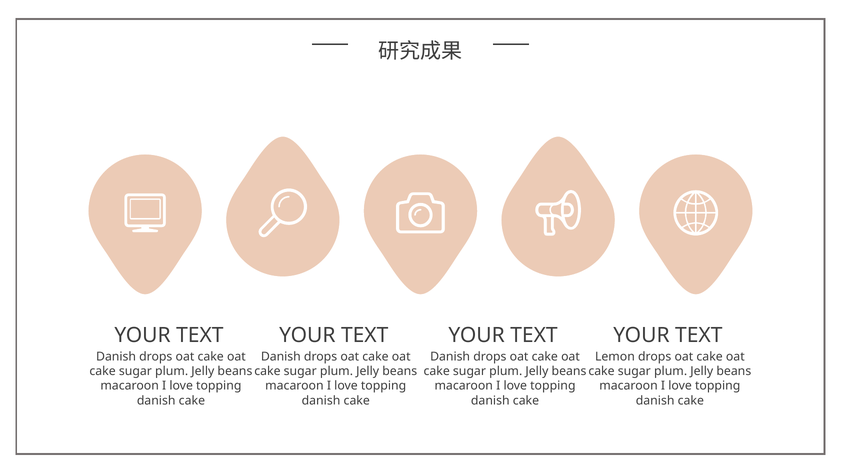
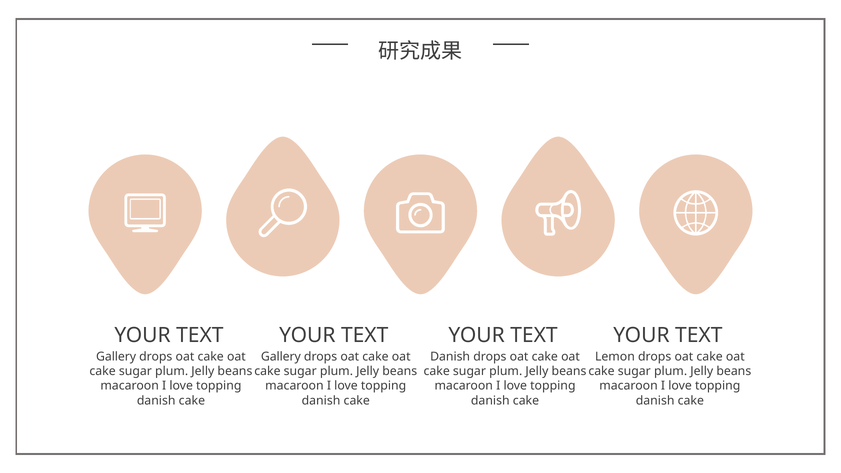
Danish at (116, 357): Danish -> Gallery
Danish at (281, 357): Danish -> Gallery
